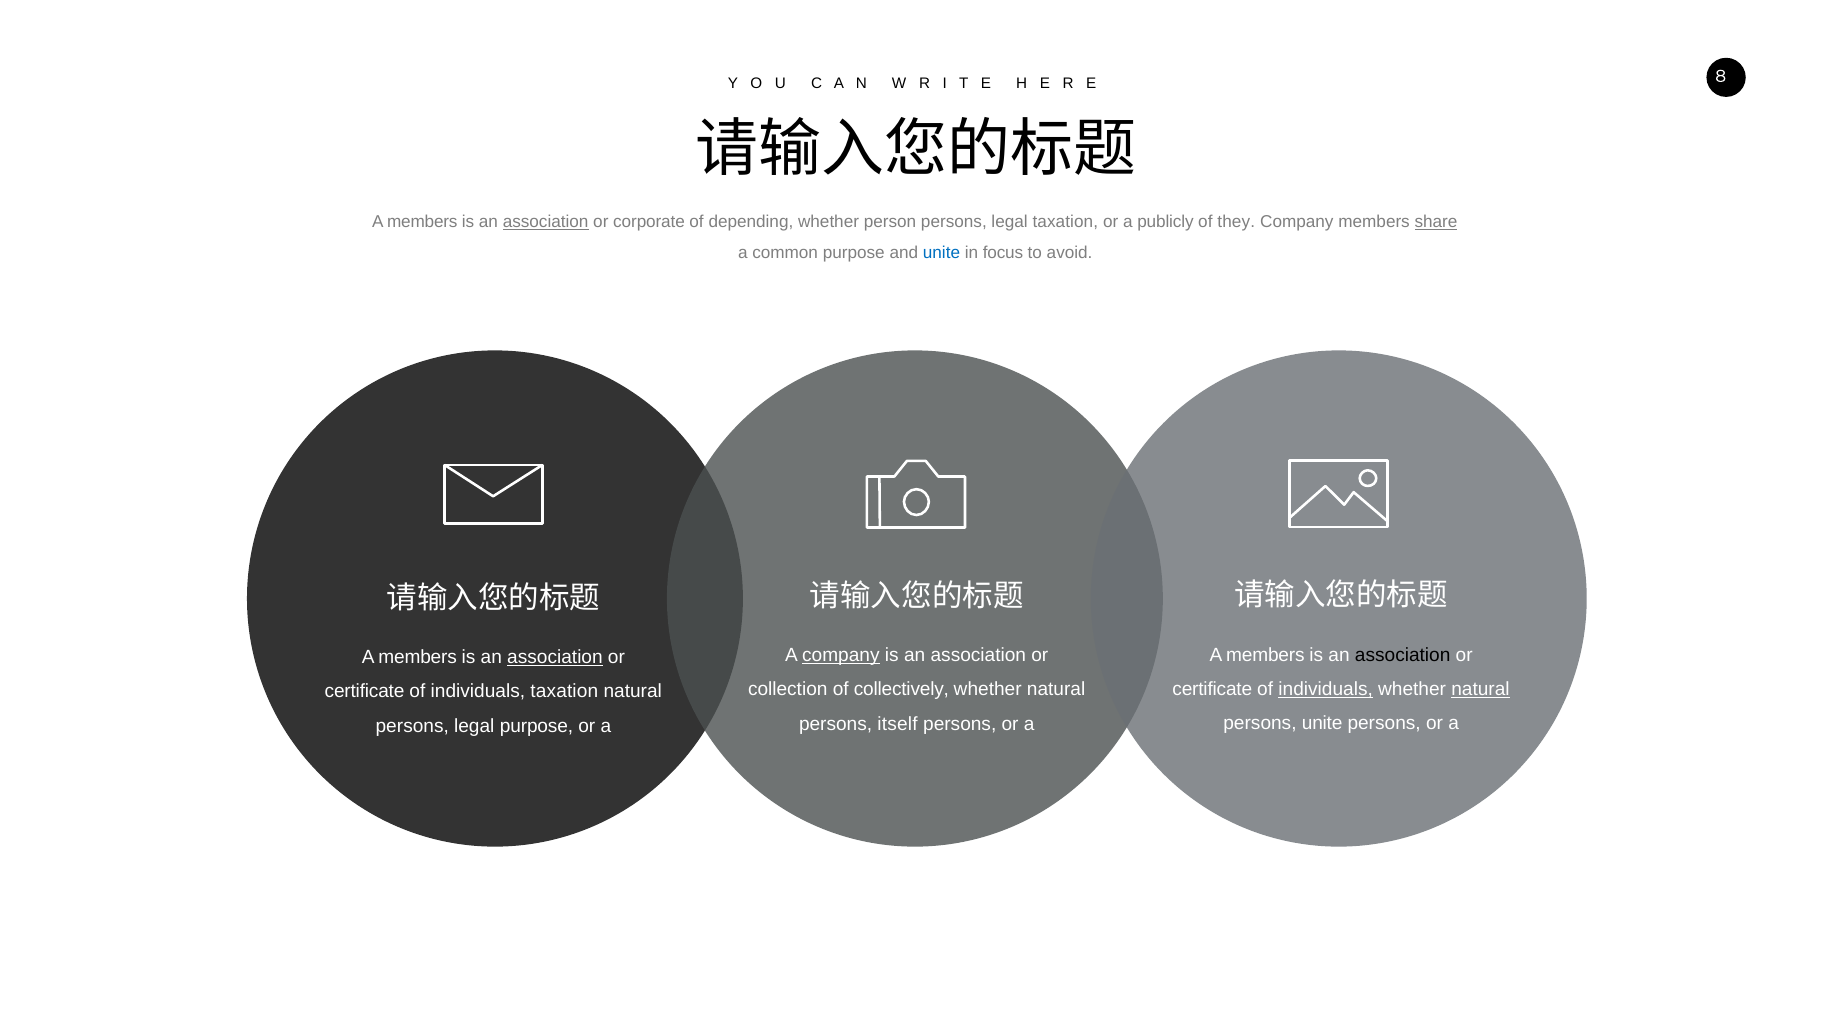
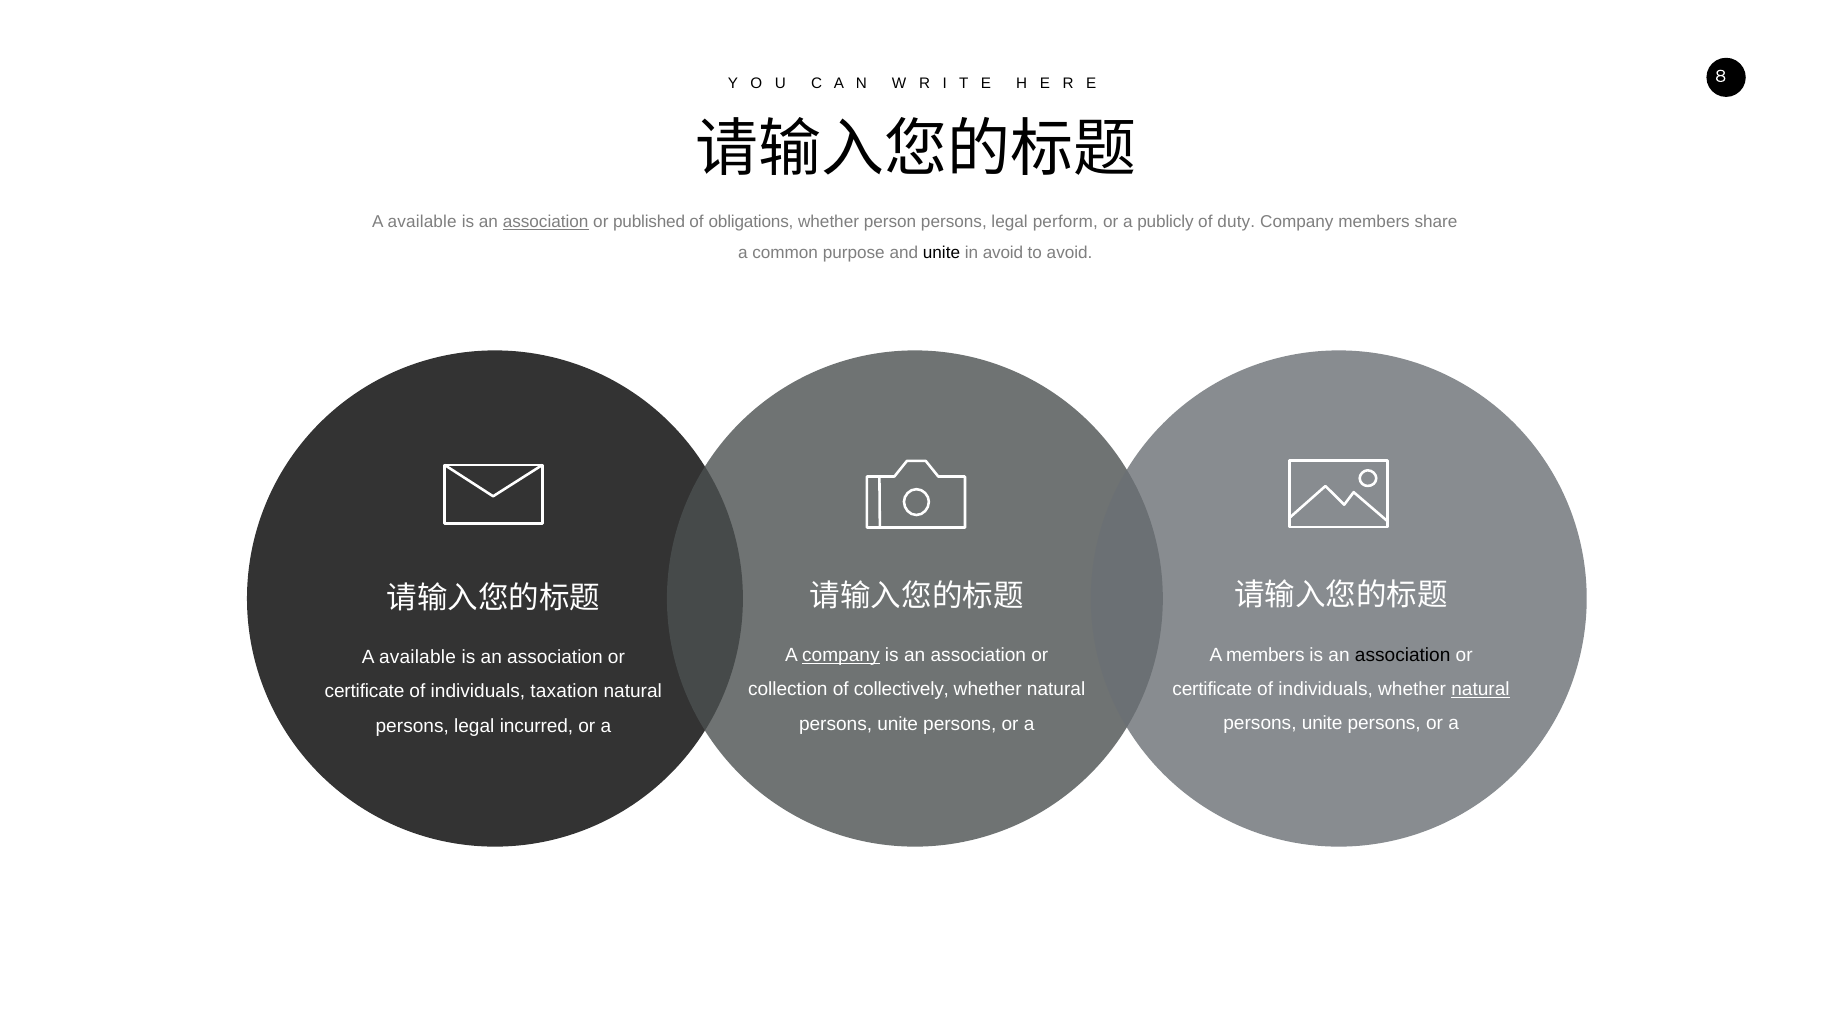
members at (422, 222): members -> available
corporate: corporate -> published
depending: depending -> obligations
legal taxation: taxation -> perform
they: they -> duty
share underline: present -> none
unite at (941, 253) colour: blue -> black
in focus: focus -> avoid
members at (418, 657): members -> available
association at (555, 657) underline: present -> none
individuals at (1326, 689) underline: present -> none
itself at (898, 724): itself -> unite
legal purpose: purpose -> incurred
